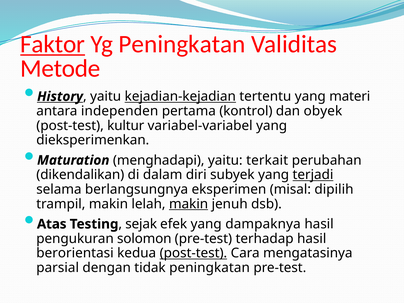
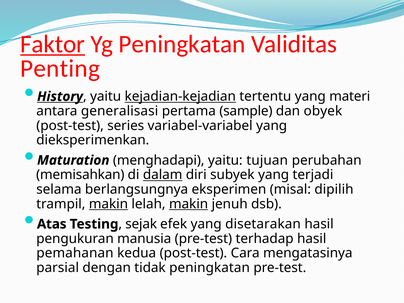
Metode: Metode -> Penting
independen: independen -> generalisasi
kontrol: kontrol -> sample
kultur: kultur -> series
terkait: terkait -> tujuan
dikendalikan: dikendalikan -> memisahkan
dalam underline: none -> present
terjadi underline: present -> none
makin at (108, 204) underline: none -> present
dampaknya: dampaknya -> disetarakan
solomon: solomon -> manusia
berorientasi: berorientasi -> pemahanan
post-test at (193, 253) underline: present -> none
